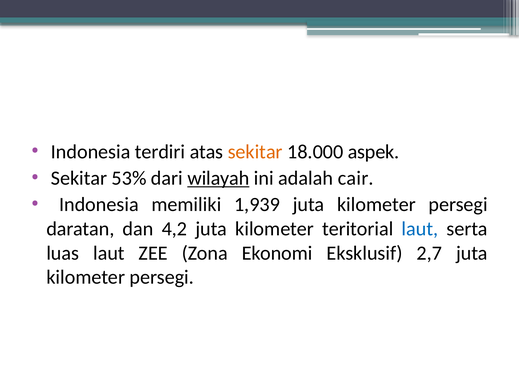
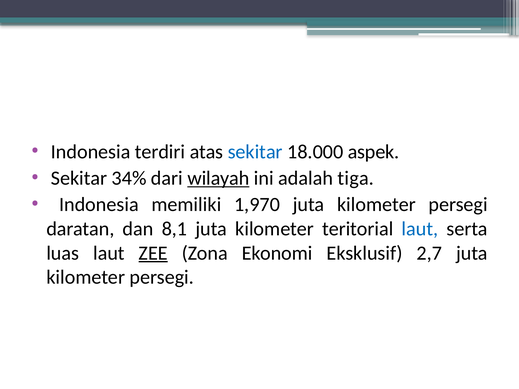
sekitar at (255, 152) colour: orange -> blue
53%: 53% -> 34%
cair: cair -> tiga
1,939: 1,939 -> 1,970
4,2: 4,2 -> 8,1
ZEE underline: none -> present
